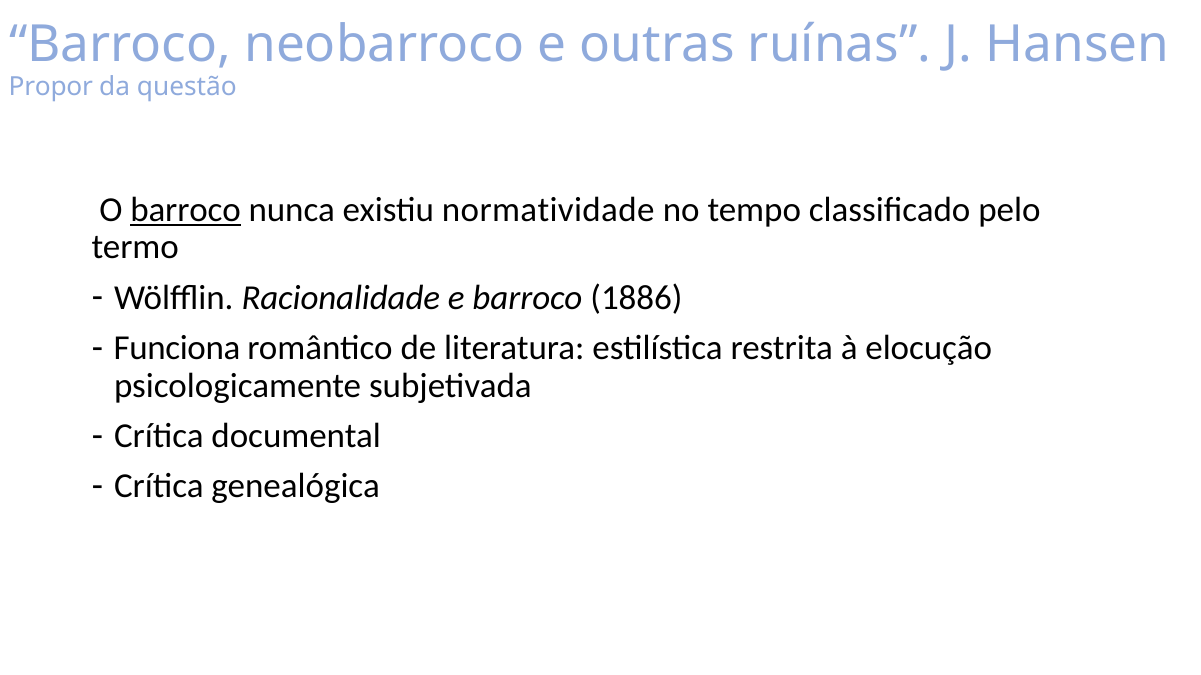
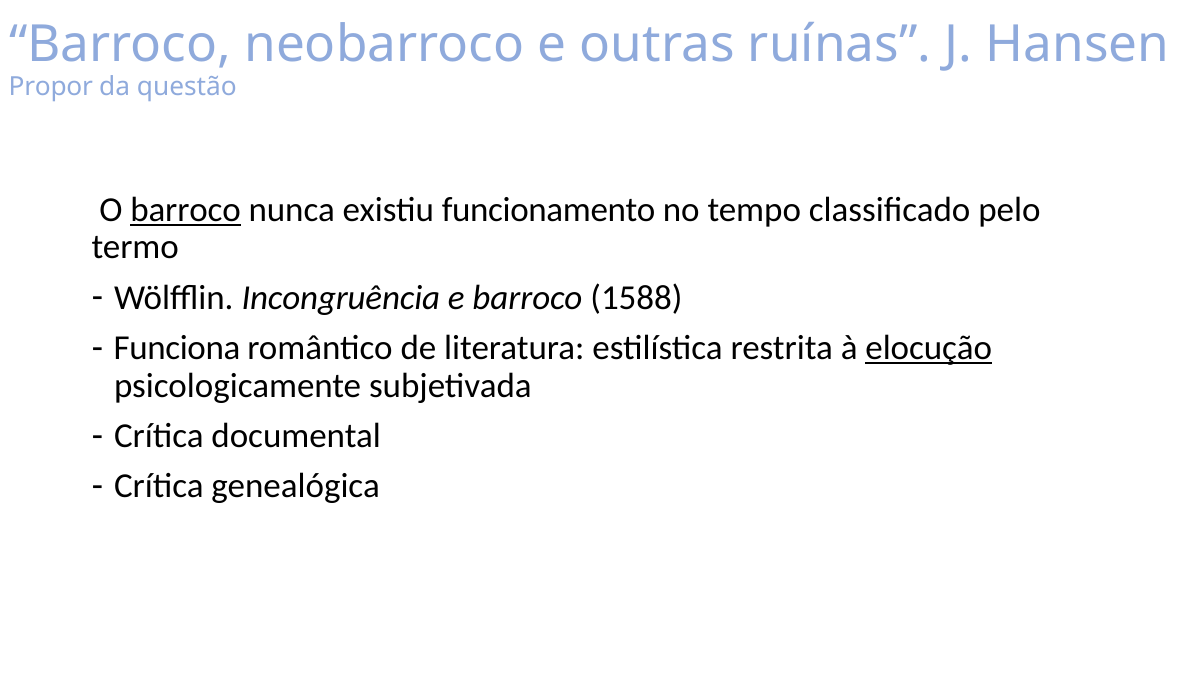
normatividade: normatividade -> funcionamento
Racionalidade: Racionalidade -> Incongruência
1886: 1886 -> 1588
elocução underline: none -> present
